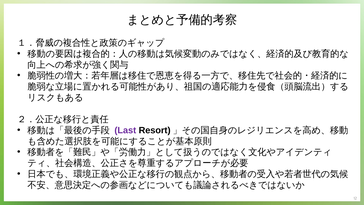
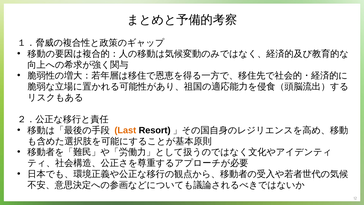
Last colour: purple -> orange
